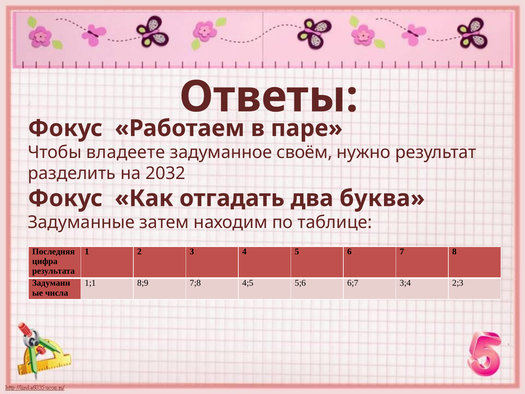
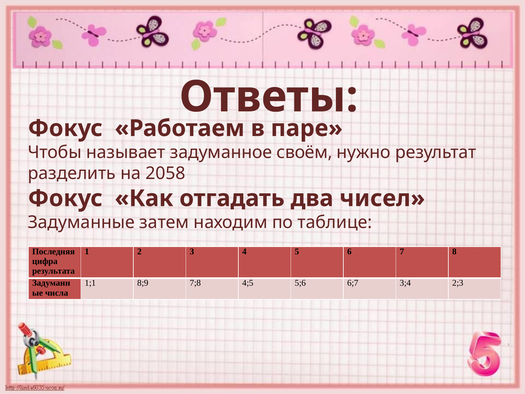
владеете: владеете -> называет
2032: 2032 -> 2058
буква: буква -> чисел
